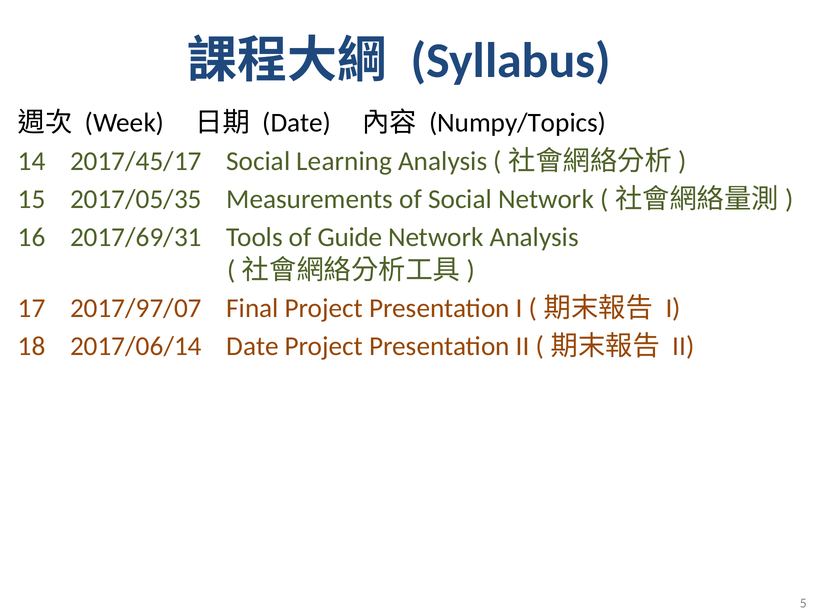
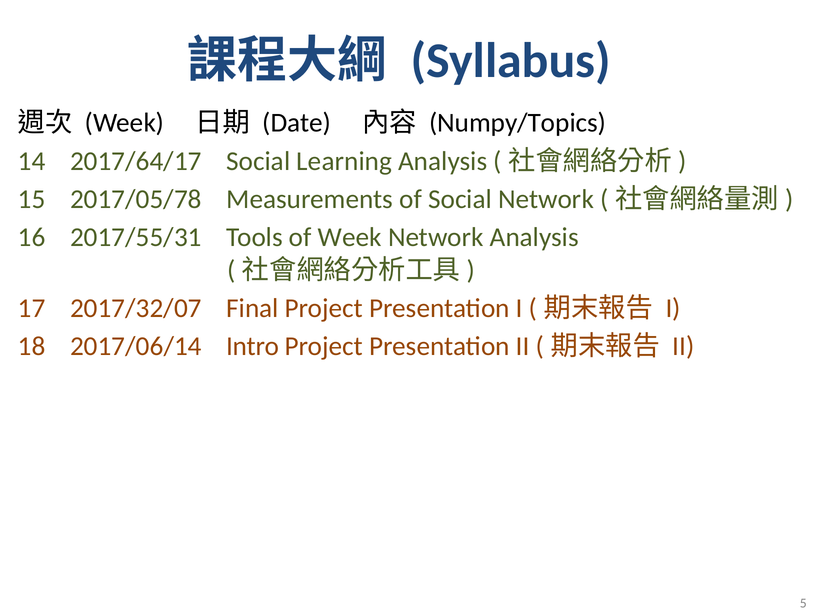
2017/45/17: 2017/45/17 -> 2017/64/17
2017/05/35: 2017/05/35 -> 2017/05/78
2017/69/31: 2017/69/31 -> 2017/55/31
of Guide: Guide -> Week
2017/97/07: 2017/97/07 -> 2017/32/07
2017/06/14 Date: Date -> Intro
